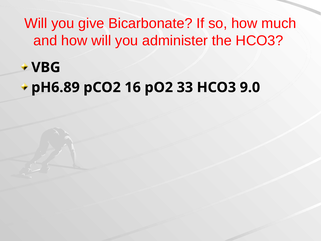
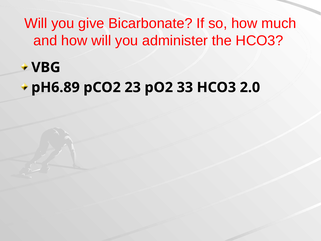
16: 16 -> 23
9.0: 9.0 -> 2.0
